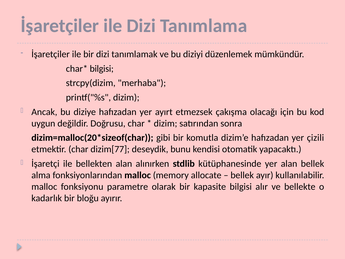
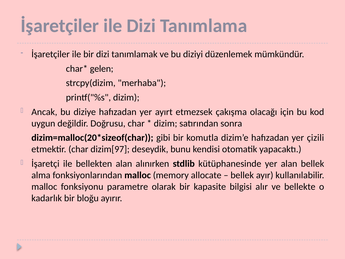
bilgisi at (102, 69): bilgisi -> gelen
dizim[77: dizim[77 -> dizim[97
